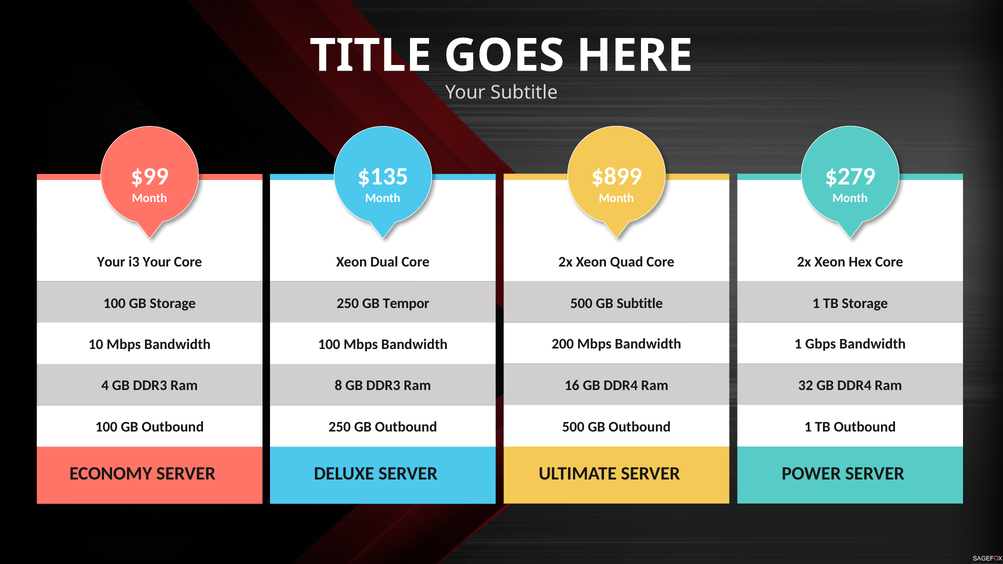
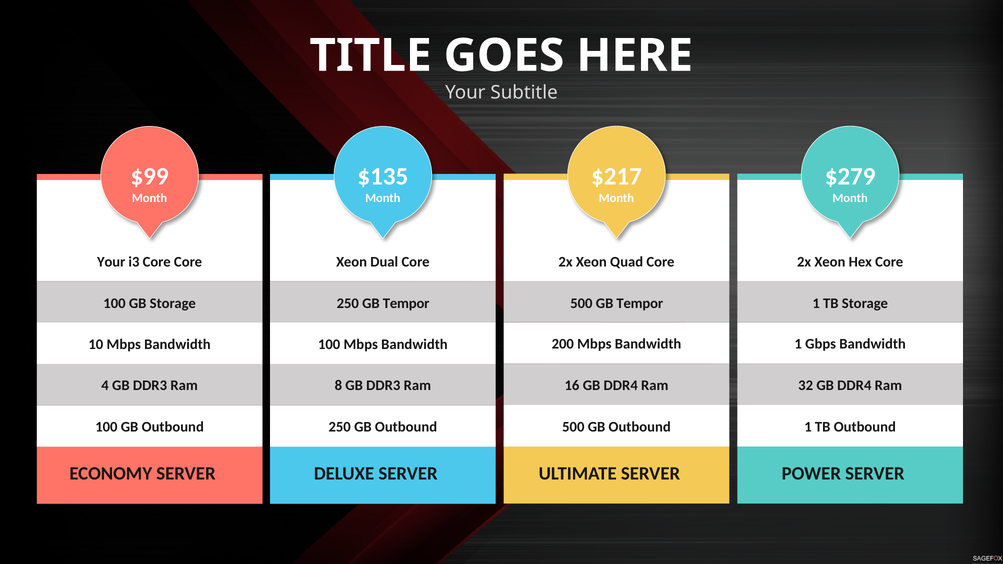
$899: $899 -> $217
i3 Your: Your -> Core
500 GB Subtitle: Subtitle -> Tempor
